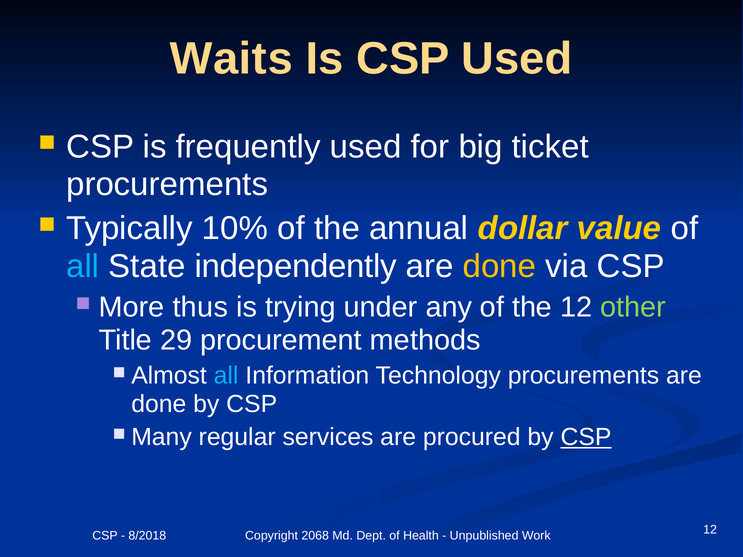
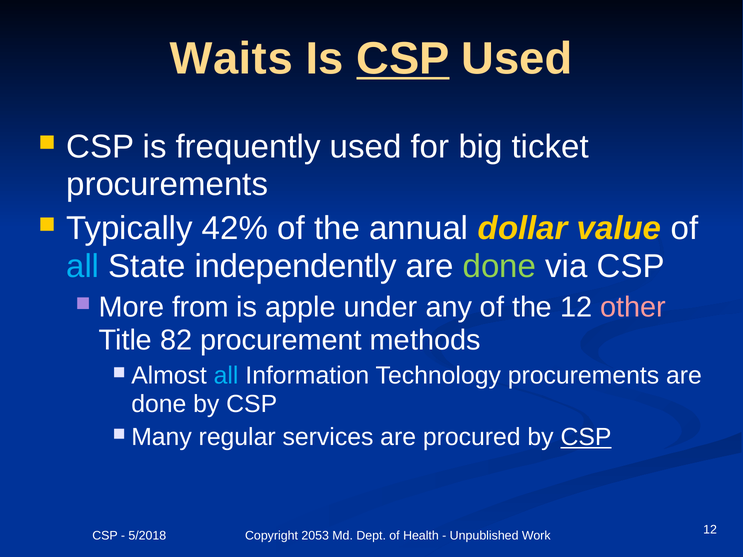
CSP at (403, 59) underline: none -> present
10%: 10% -> 42%
done at (499, 266) colour: yellow -> light green
thus: thus -> from
trying: trying -> apple
other colour: light green -> pink
29: 29 -> 82
8/2018: 8/2018 -> 5/2018
2068: 2068 -> 2053
